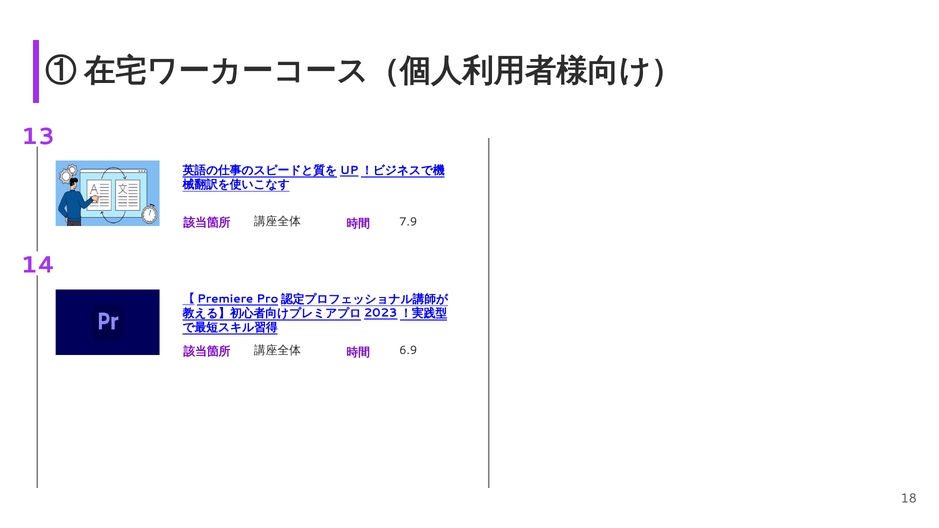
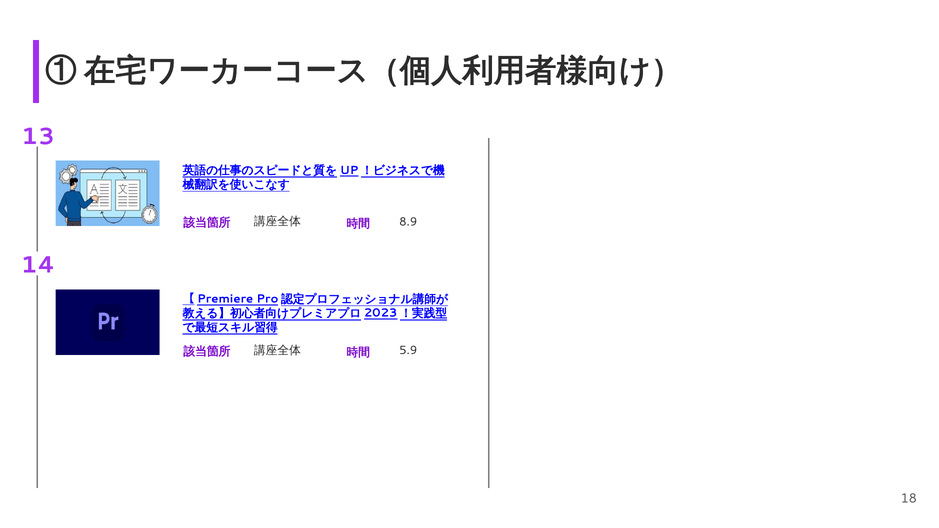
7.9: 7.9 -> 8.9
6.9: 6.9 -> 5.9
